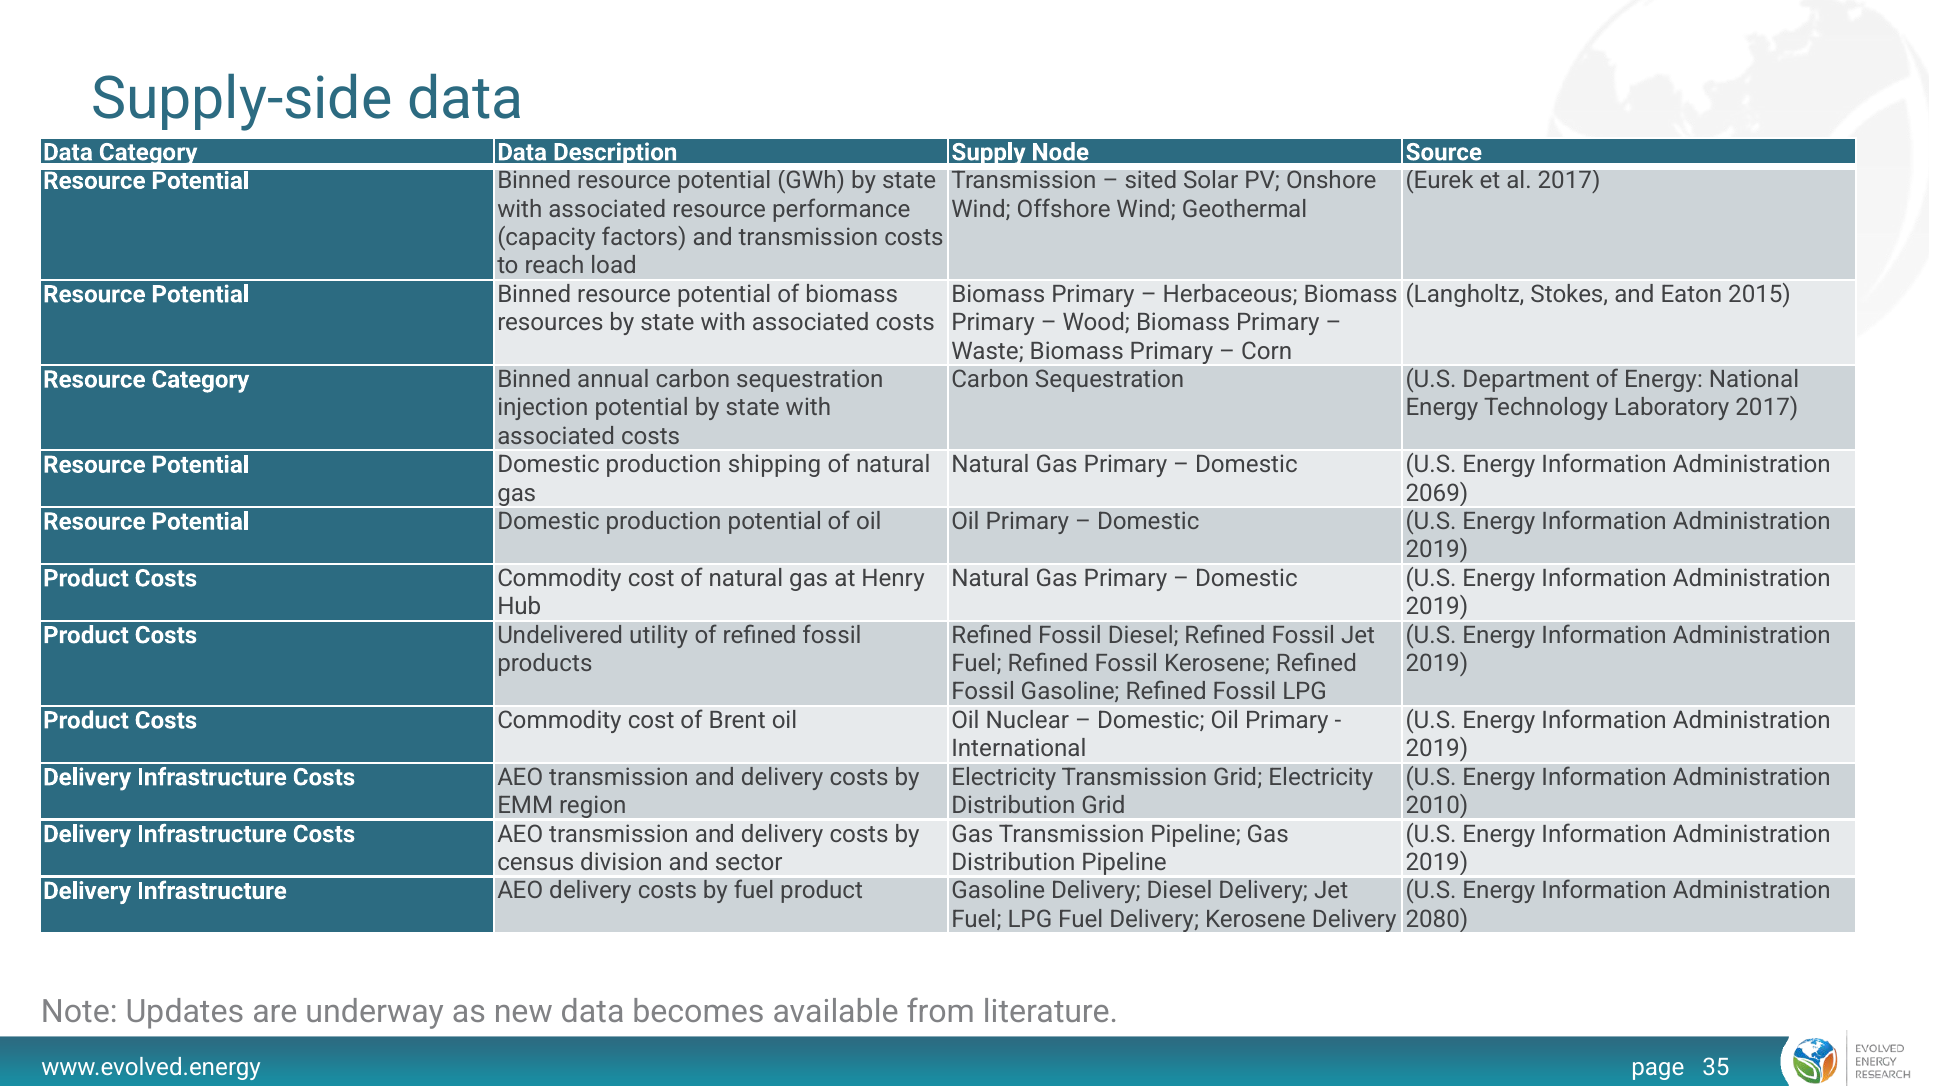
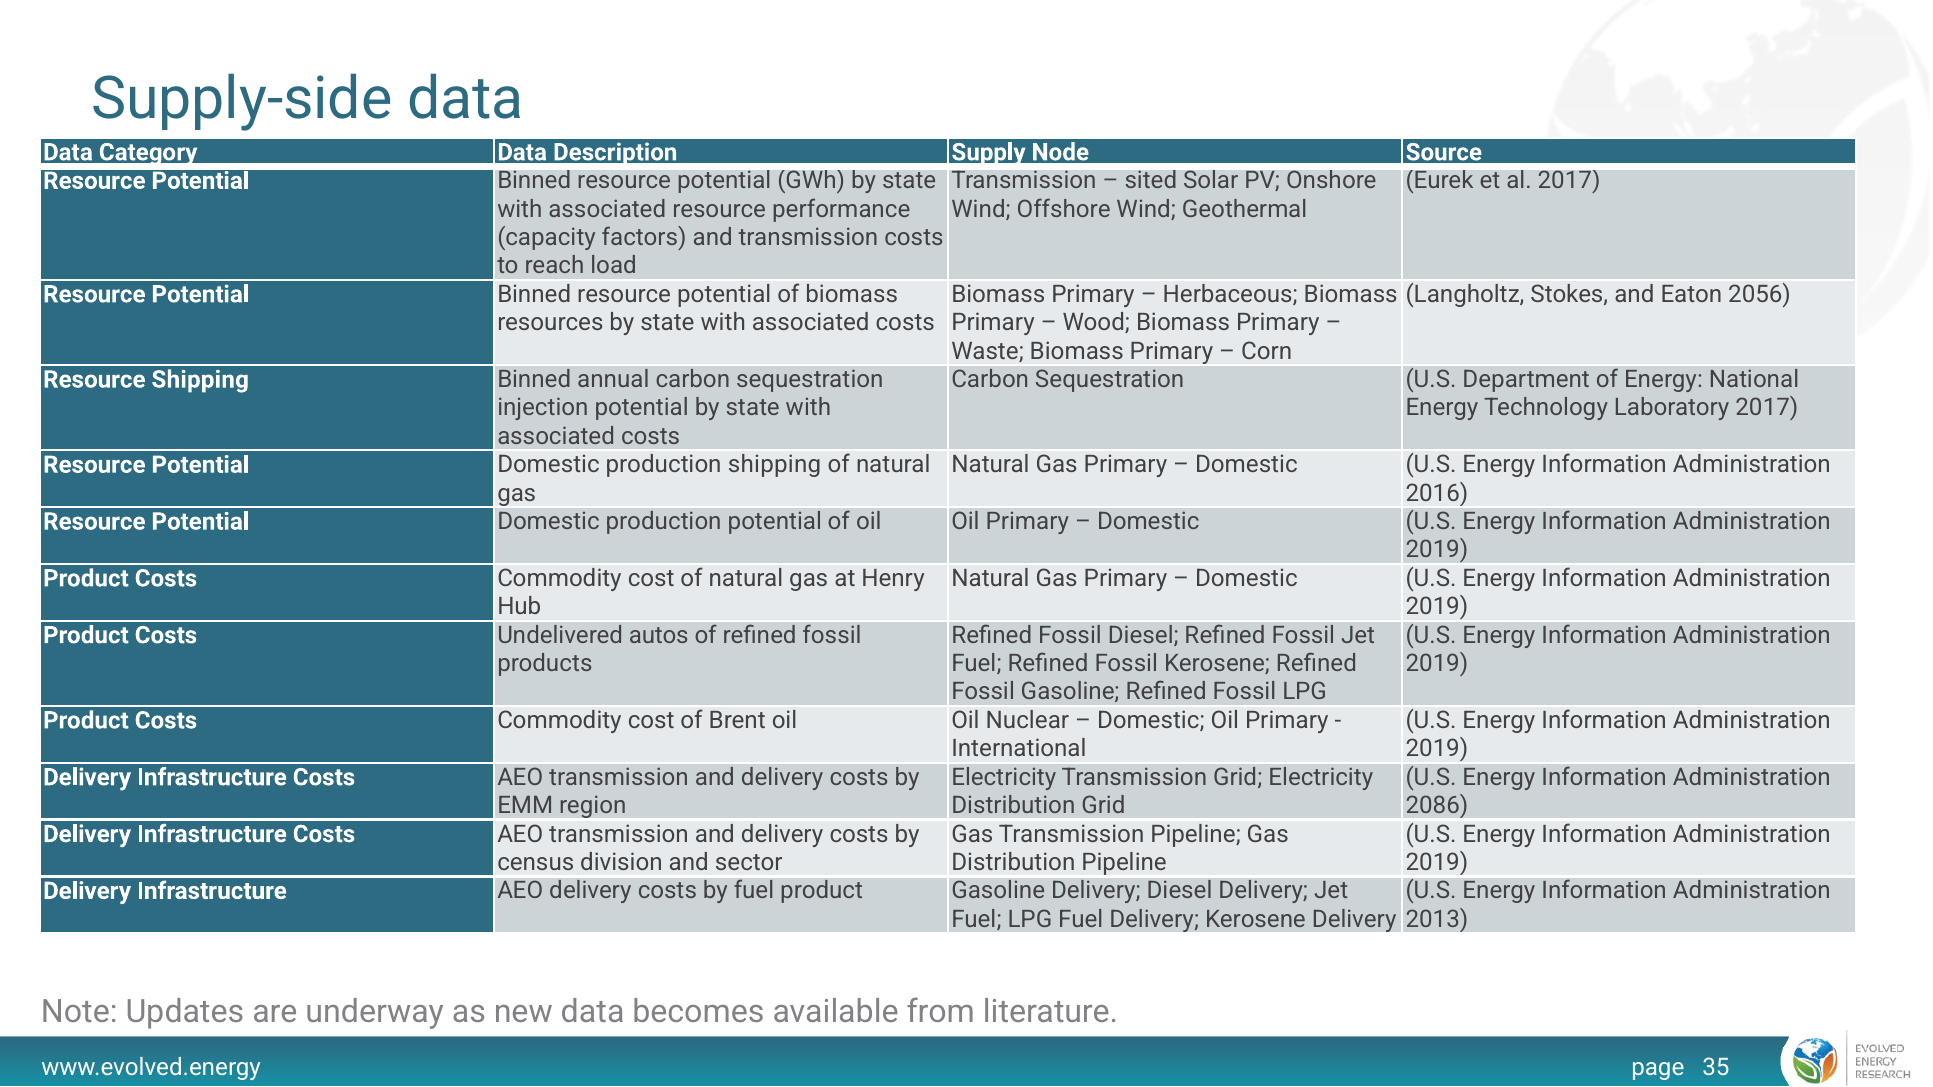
2015: 2015 -> 2056
Resource Category: Category -> Shipping
2069: 2069 -> 2016
utility: utility -> autos
2010: 2010 -> 2086
2080: 2080 -> 2013
